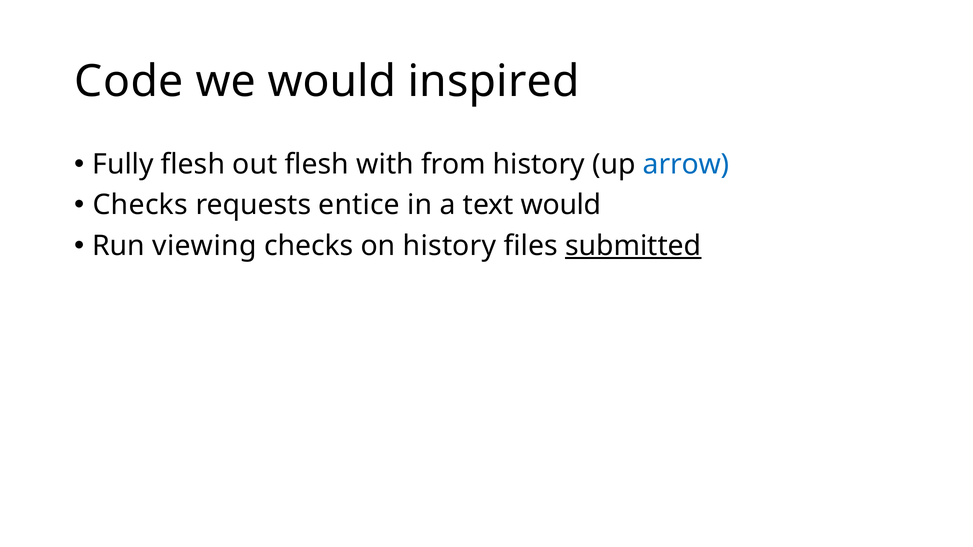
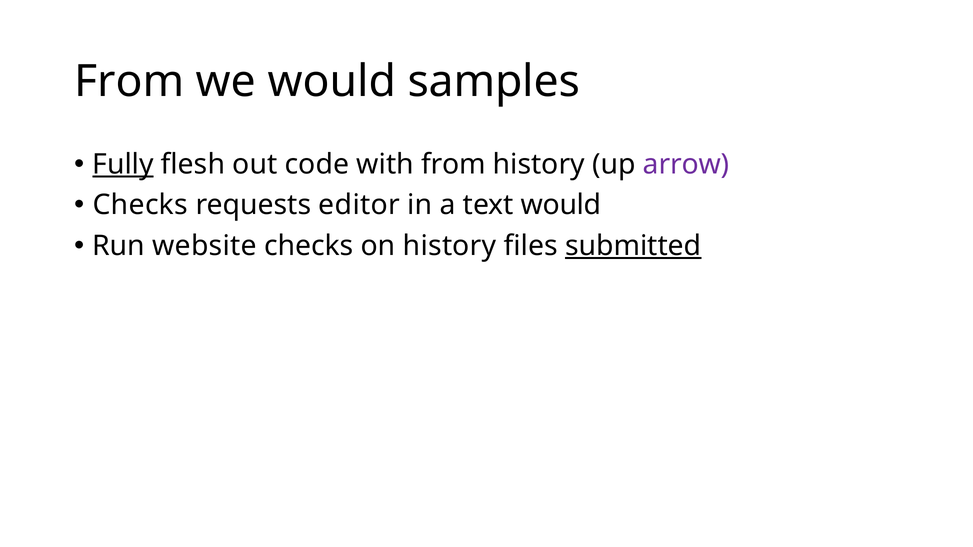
Code at (129, 82): Code -> From
inspired: inspired -> samples
Fully underline: none -> present
out flesh: flesh -> code
arrow colour: blue -> purple
entice: entice -> editor
viewing: viewing -> website
